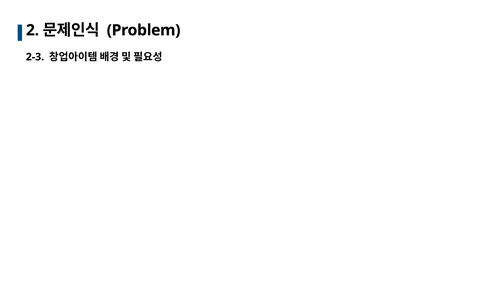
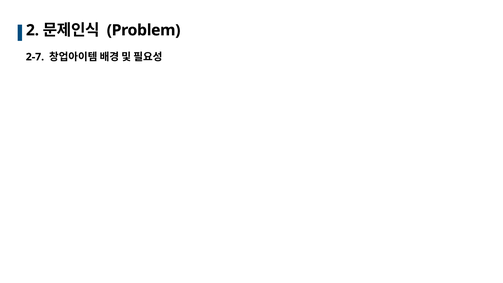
2-3: 2-3 -> 2-7
